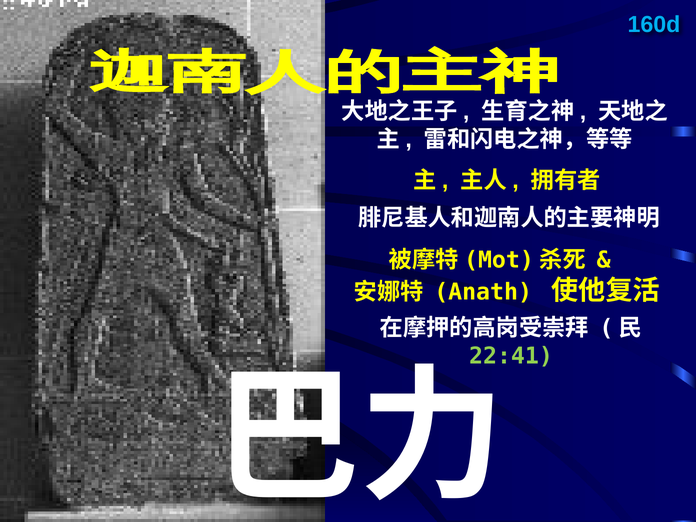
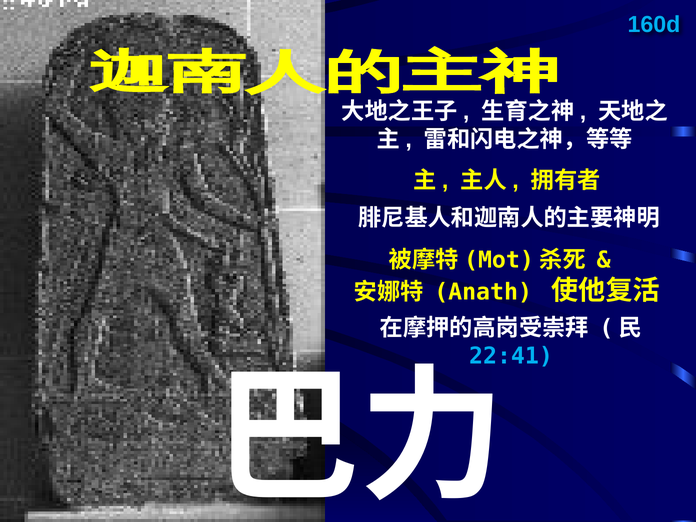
22:41 colour: light green -> light blue
